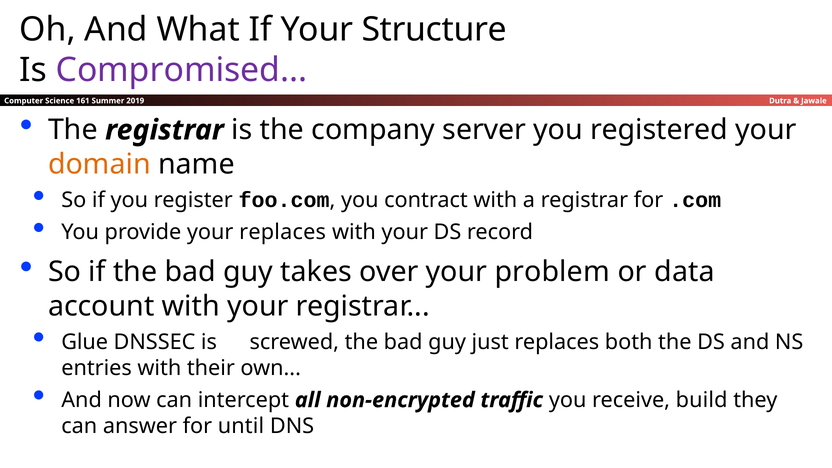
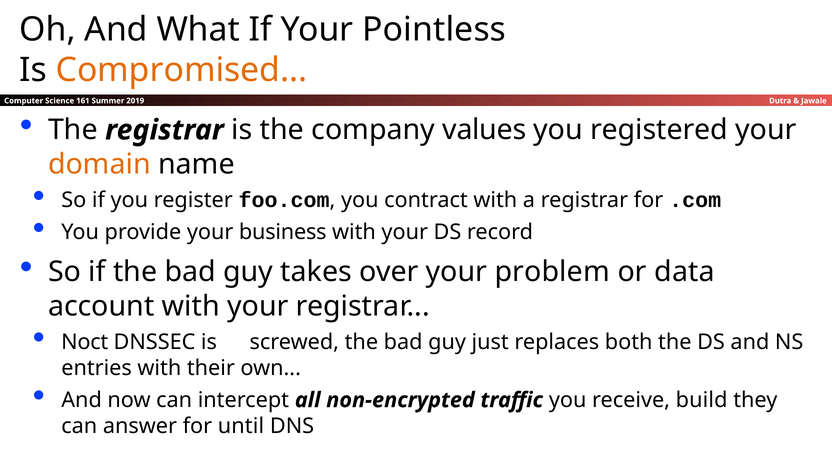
Structure: Structure -> Pointless
Compromised colour: purple -> orange
server: server -> values
your replaces: replaces -> business
Glue: Glue -> Noct
